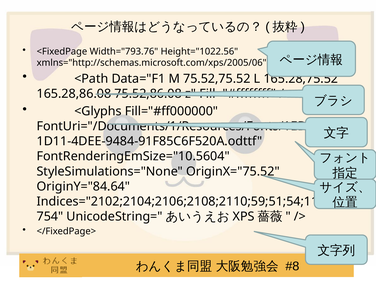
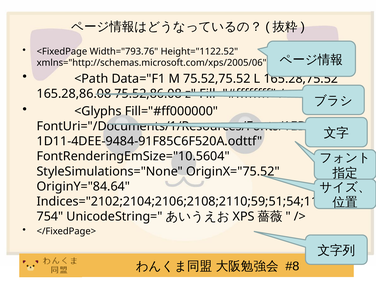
Height="1022.56: Height="1022.56 -> Height="1122.52
